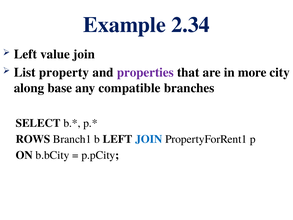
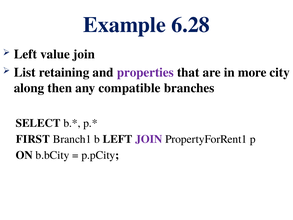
2.34: 2.34 -> 6.28
property: property -> retaining
base: base -> then
ROWS: ROWS -> FIRST
JOIN at (149, 139) colour: blue -> purple
